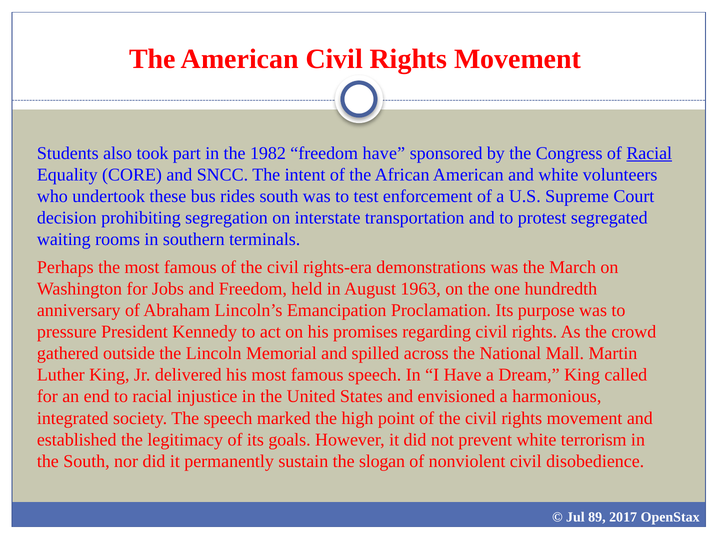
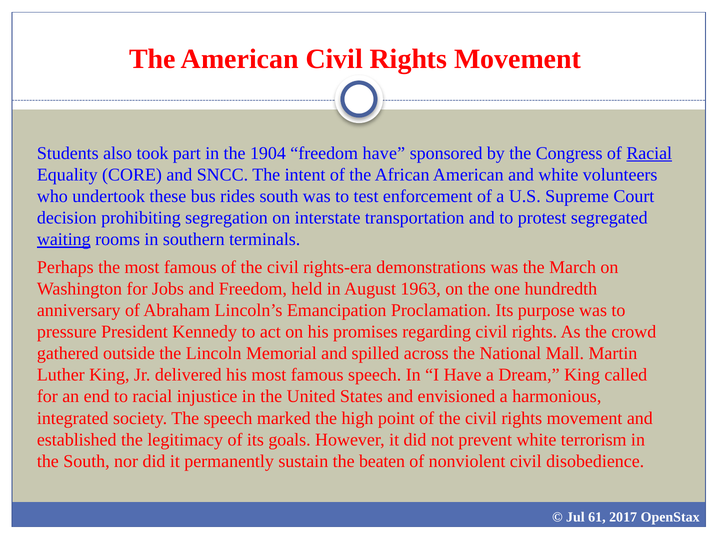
1982: 1982 -> 1904
waiting underline: none -> present
slogan: slogan -> beaten
89: 89 -> 61
